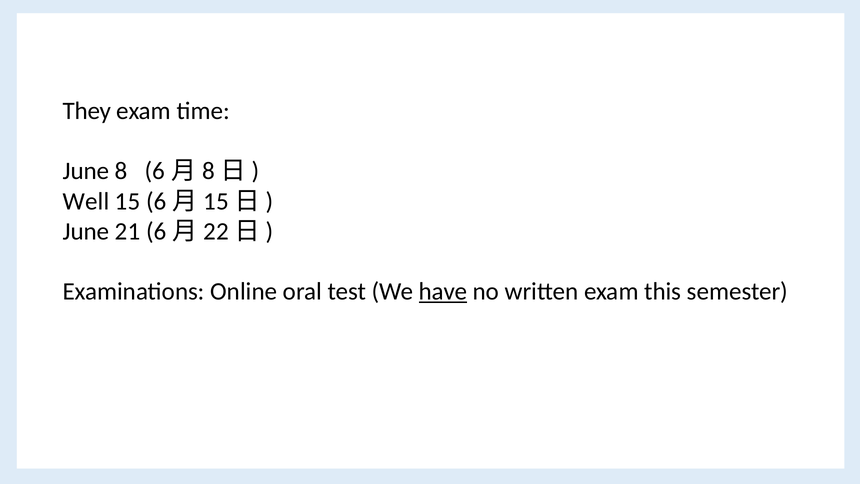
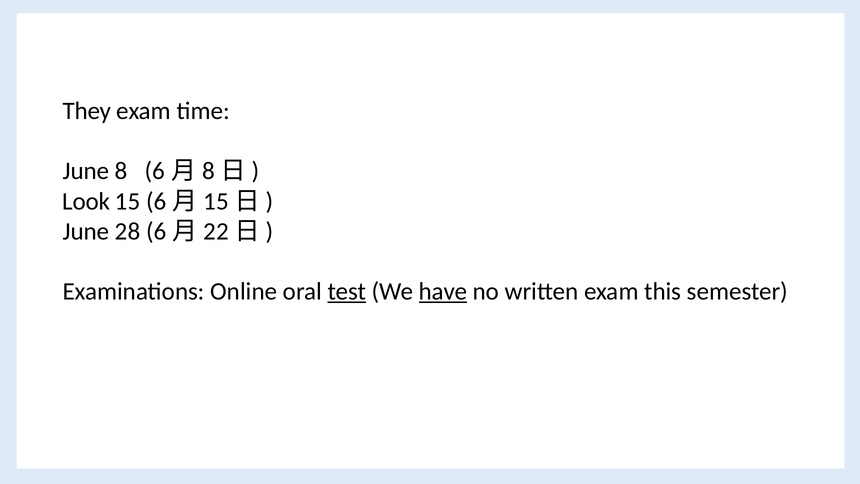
Well: Well -> Look
21: 21 -> 28
test underline: none -> present
